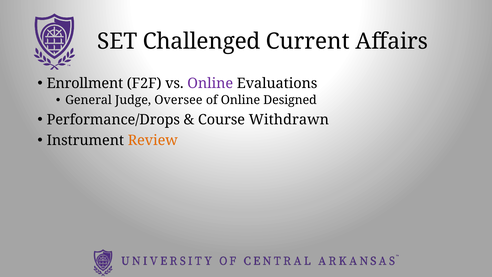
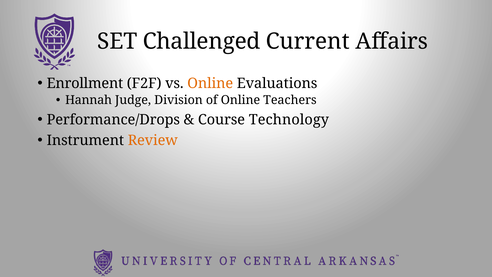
Online at (210, 83) colour: purple -> orange
General: General -> Hannah
Oversee: Oversee -> Division
Designed: Designed -> Teachers
Withdrawn: Withdrawn -> Technology
